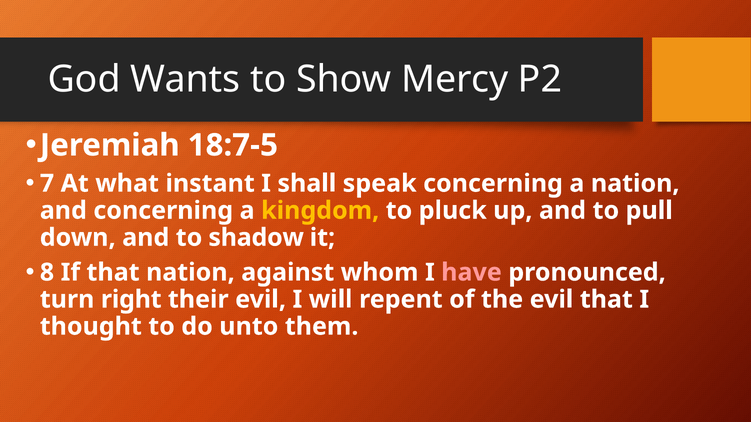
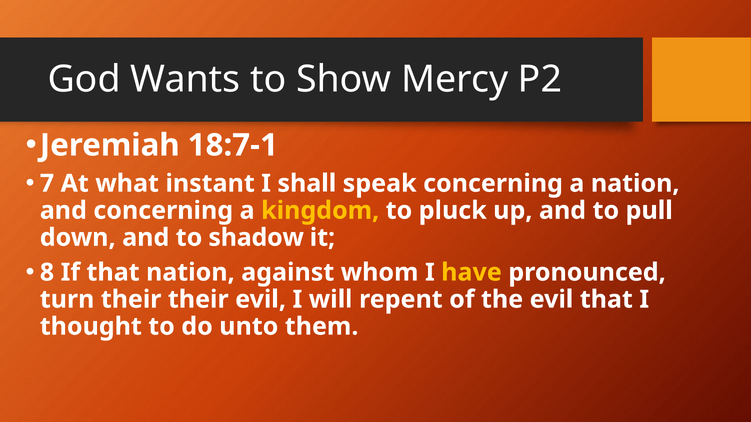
18:7-5: 18:7-5 -> 18:7-1
have colour: pink -> yellow
turn right: right -> their
